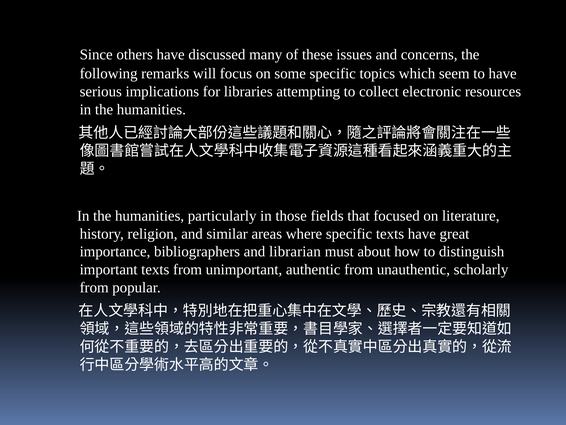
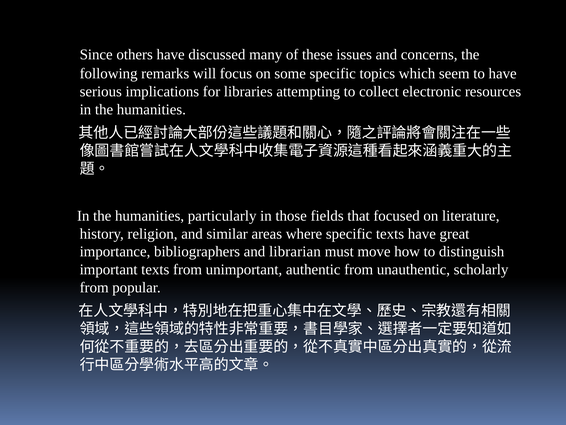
about: about -> move
